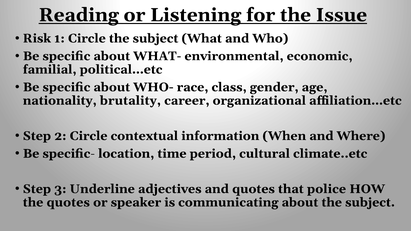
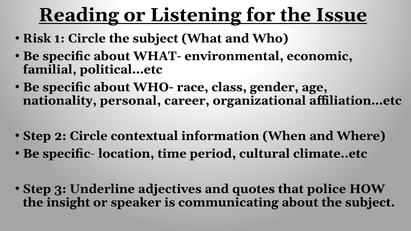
brutality: brutality -> personal
the quotes: quotes -> insight
